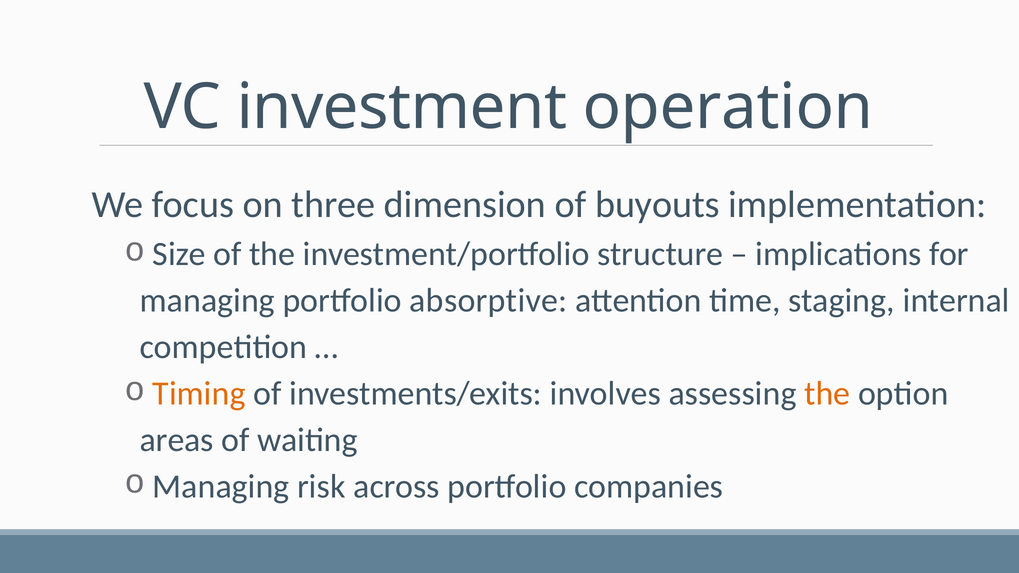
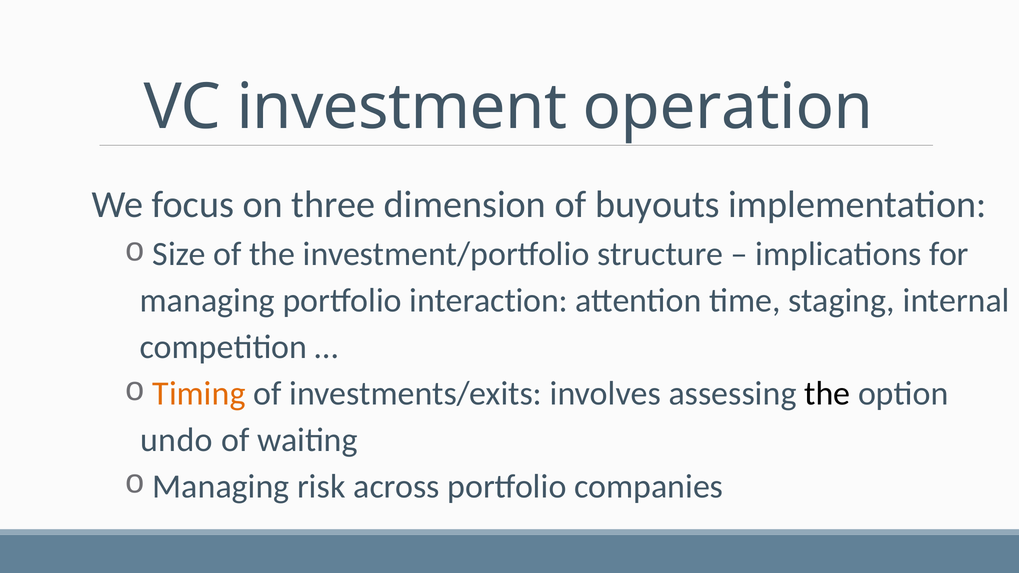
absorptive: absorptive -> interaction
the at (827, 394) colour: orange -> black
areas: areas -> undo
